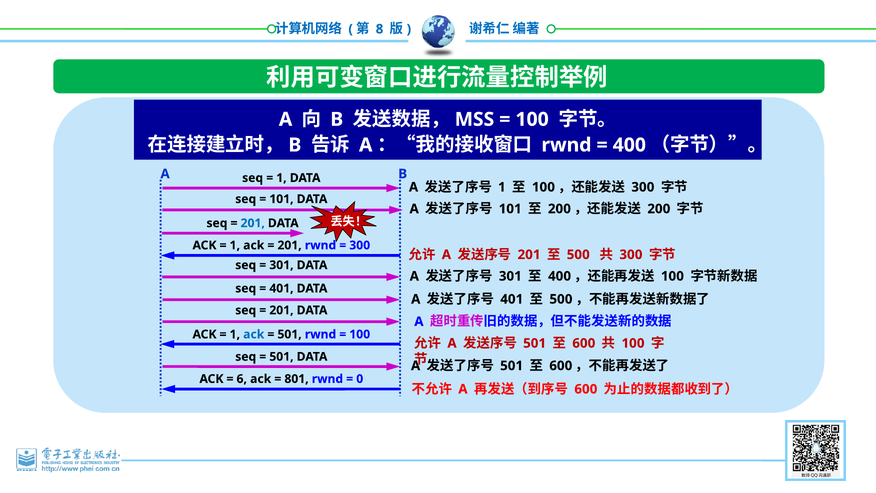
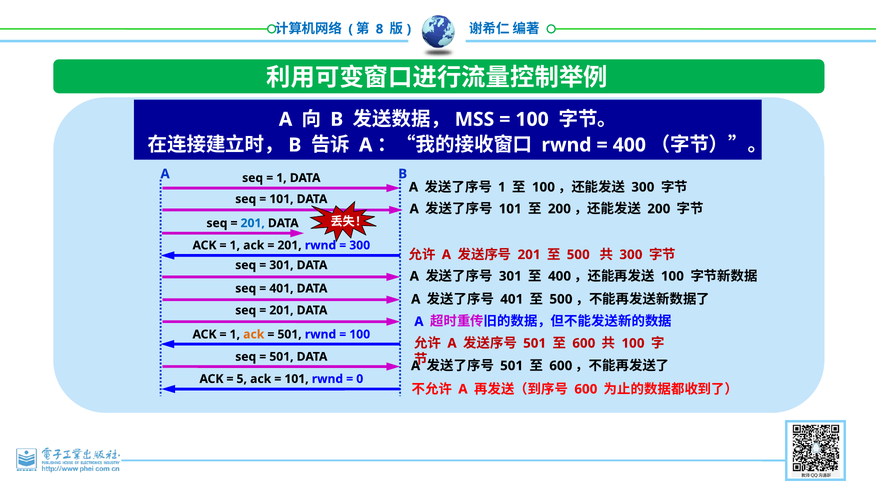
ack at (254, 334) colour: blue -> orange
6: 6 -> 5
801 at (297, 379): 801 -> 101
